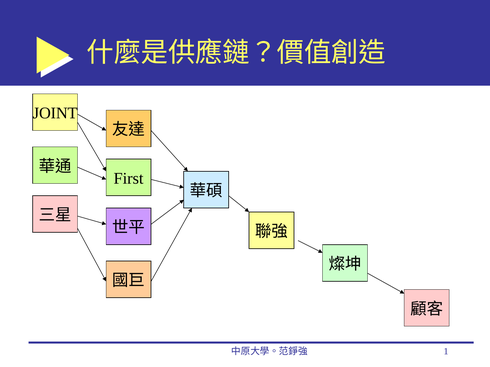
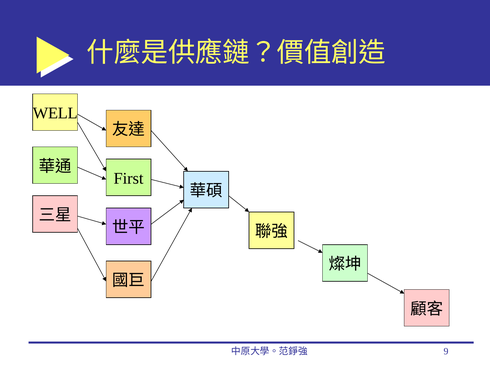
JOINT: JOINT -> WELL
1: 1 -> 9
